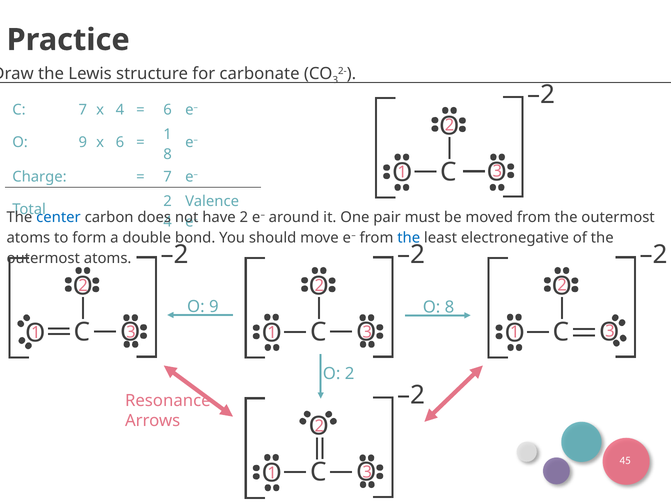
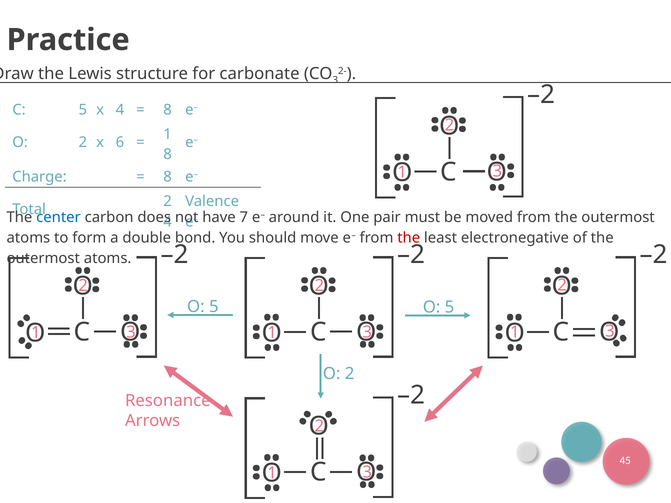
C 7: 7 -> 5
6 at (168, 110): 6 -> 8
9 at (83, 142): 9 -> 2
7 at (168, 177): 7 -> 8
have 2: 2 -> 7
the at (409, 238) colour: blue -> red
9 at (214, 307): 9 -> 5
8 at (450, 308): 8 -> 5
